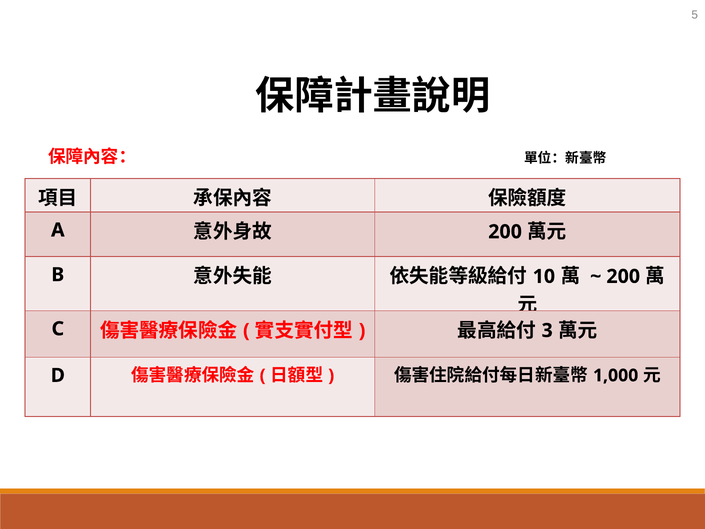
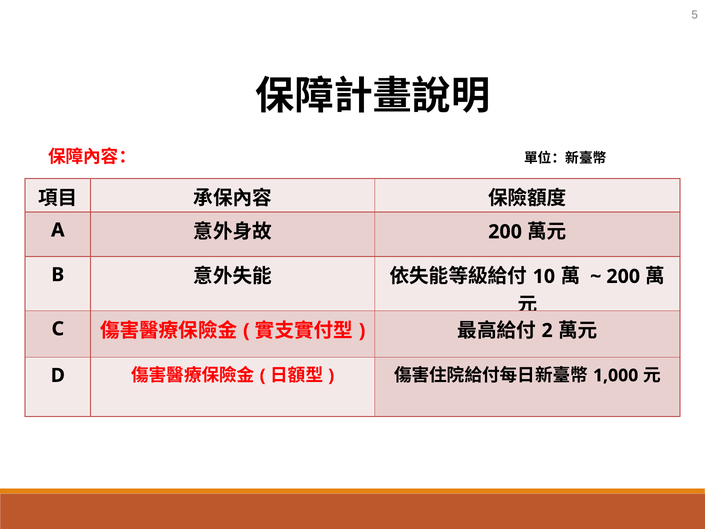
3: 3 -> 2
